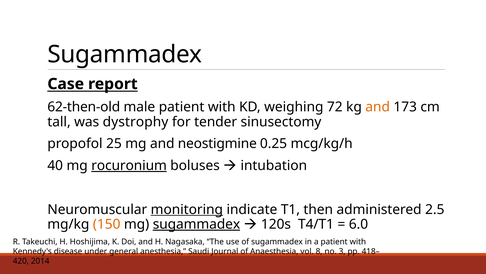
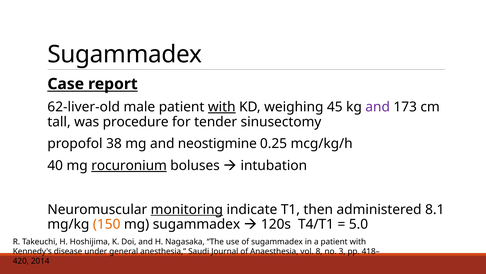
62-then-old: 62-then-old -> 62-liver-old
with at (222, 107) underline: none -> present
72: 72 -> 45
and at (378, 107) colour: orange -> purple
dystrophy: dystrophy -> procedure
25: 25 -> 38
2.5: 2.5 -> 8.1
sugammadex at (196, 224) underline: present -> none
6.0: 6.0 -> 5.0
